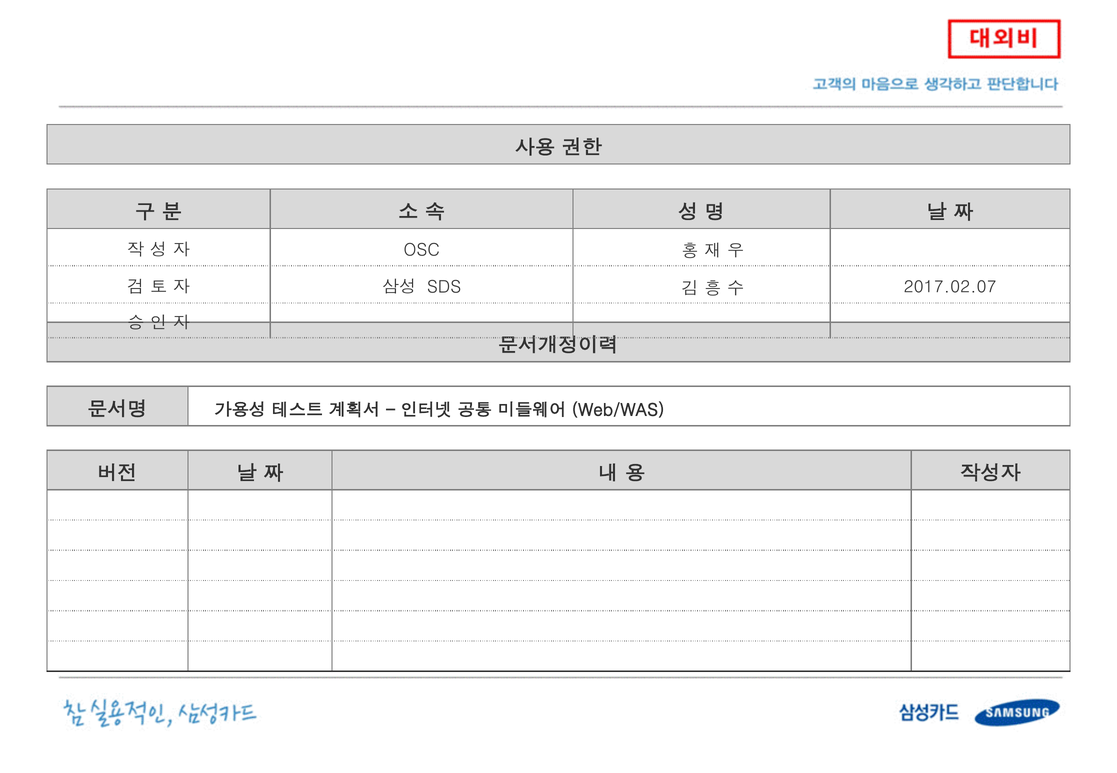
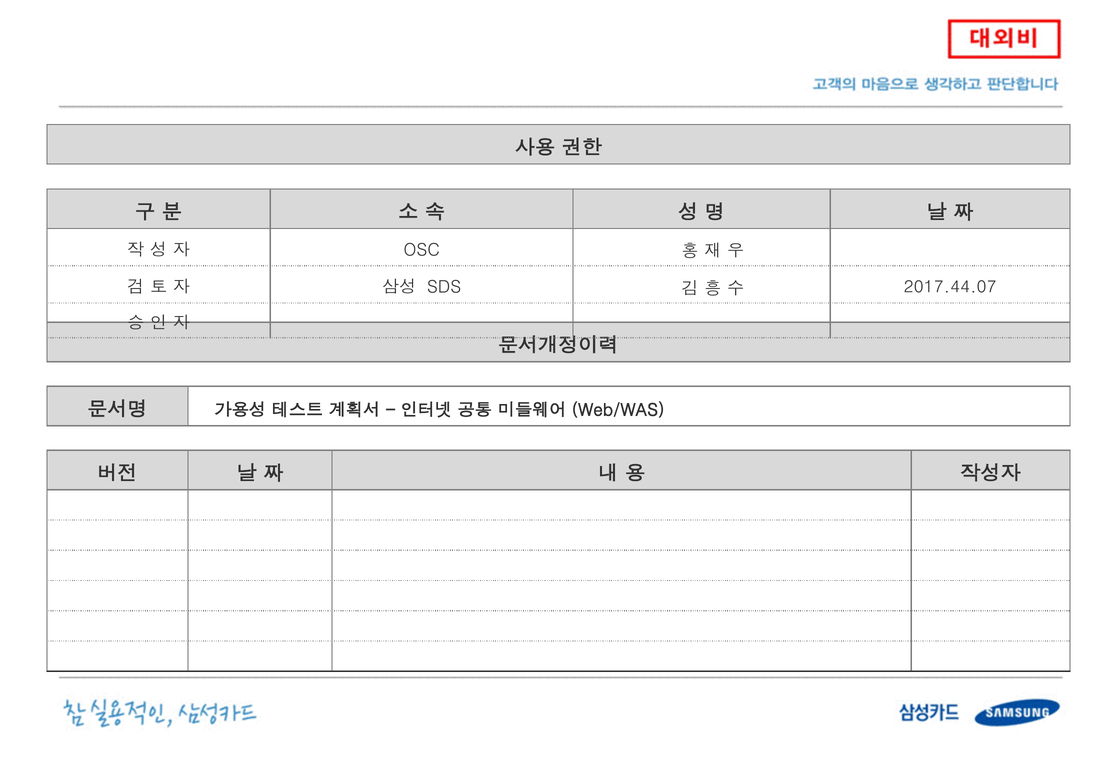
2017.02.07: 2017.02.07 -> 2017.44.07
